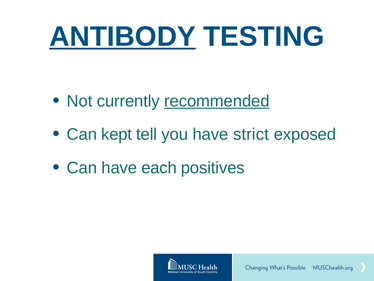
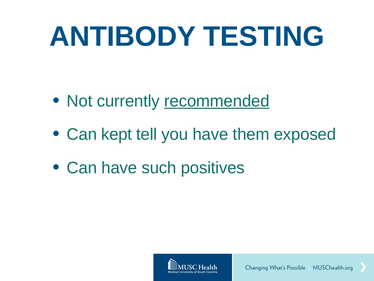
ANTIBODY underline: present -> none
strict: strict -> them
each: each -> such
